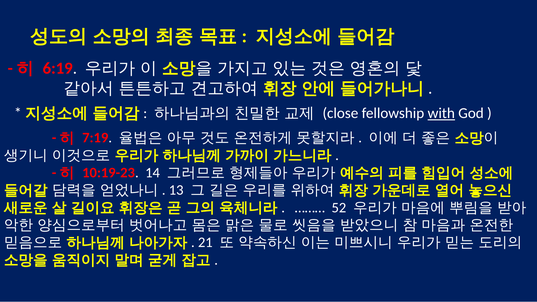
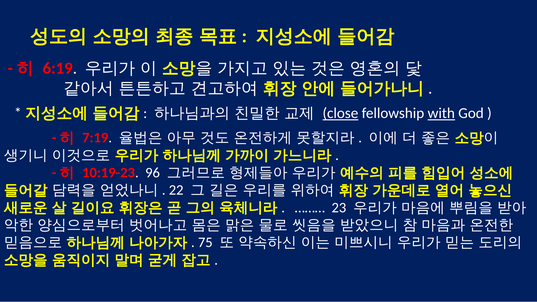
close underline: none -> present
14: 14 -> 96
13: 13 -> 22
52: 52 -> 23
21: 21 -> 75
